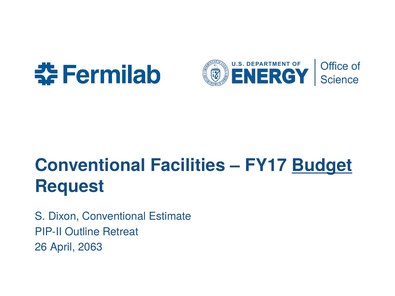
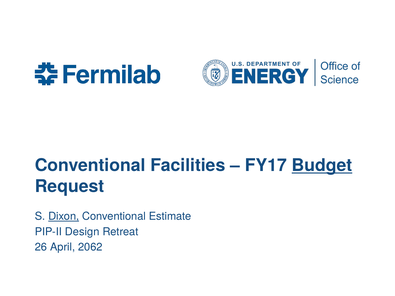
Dixon underline: none -> present
Outline: Outline -> Design
2063: 2063 -> 2062
